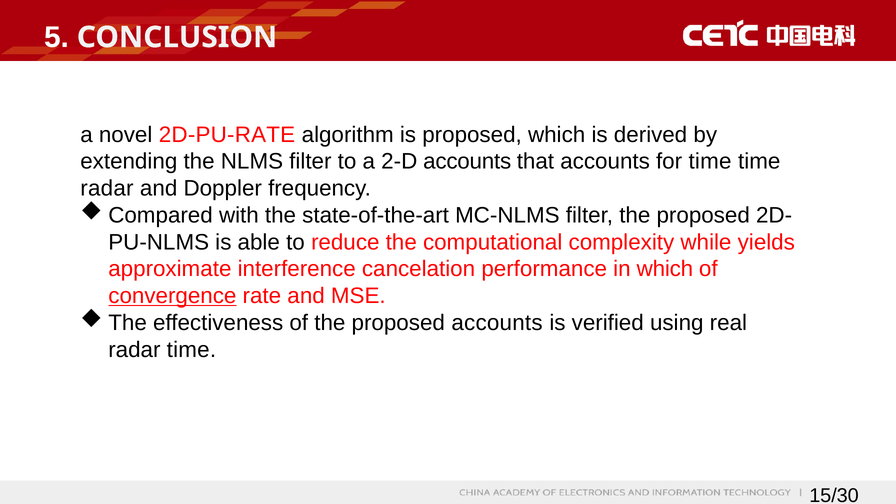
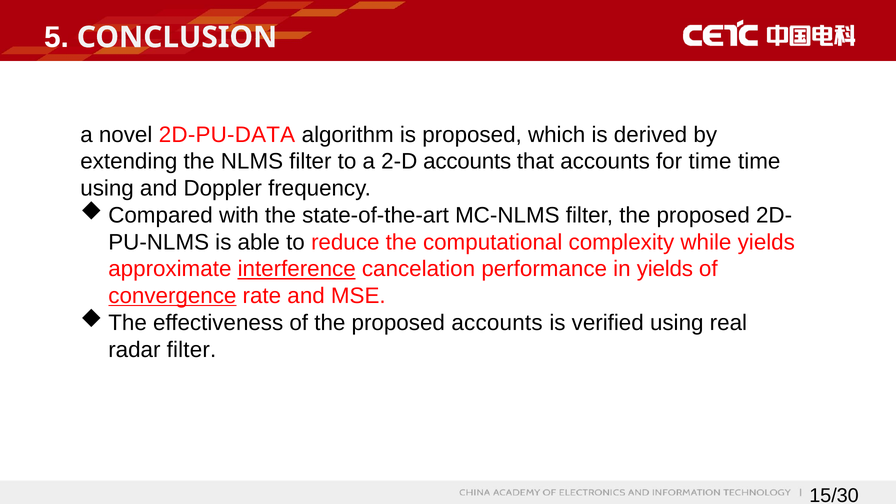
2D-PU-RATE: 2D-PU-RATE -> 2D-PU-DATA
radar at (107, 188): radar -> using
interference underline: none -> present
in which: which -> yields
radar time: time -> filter
